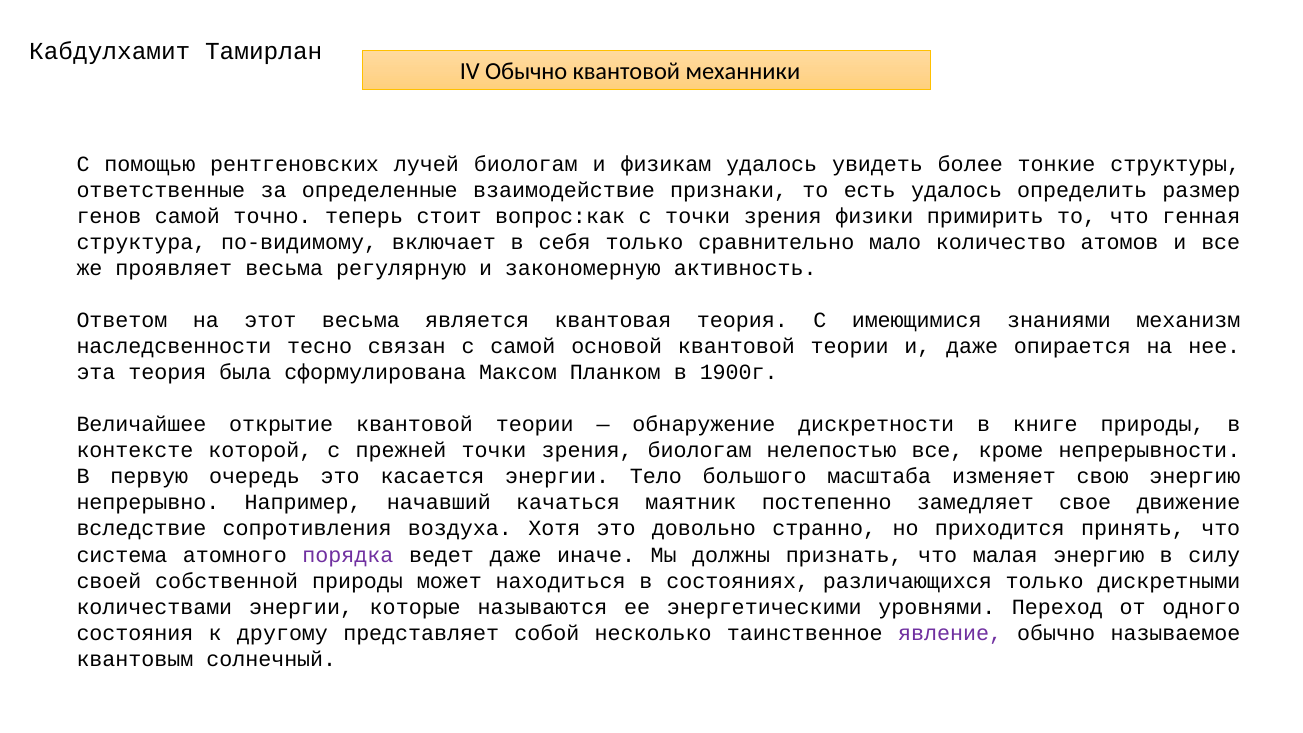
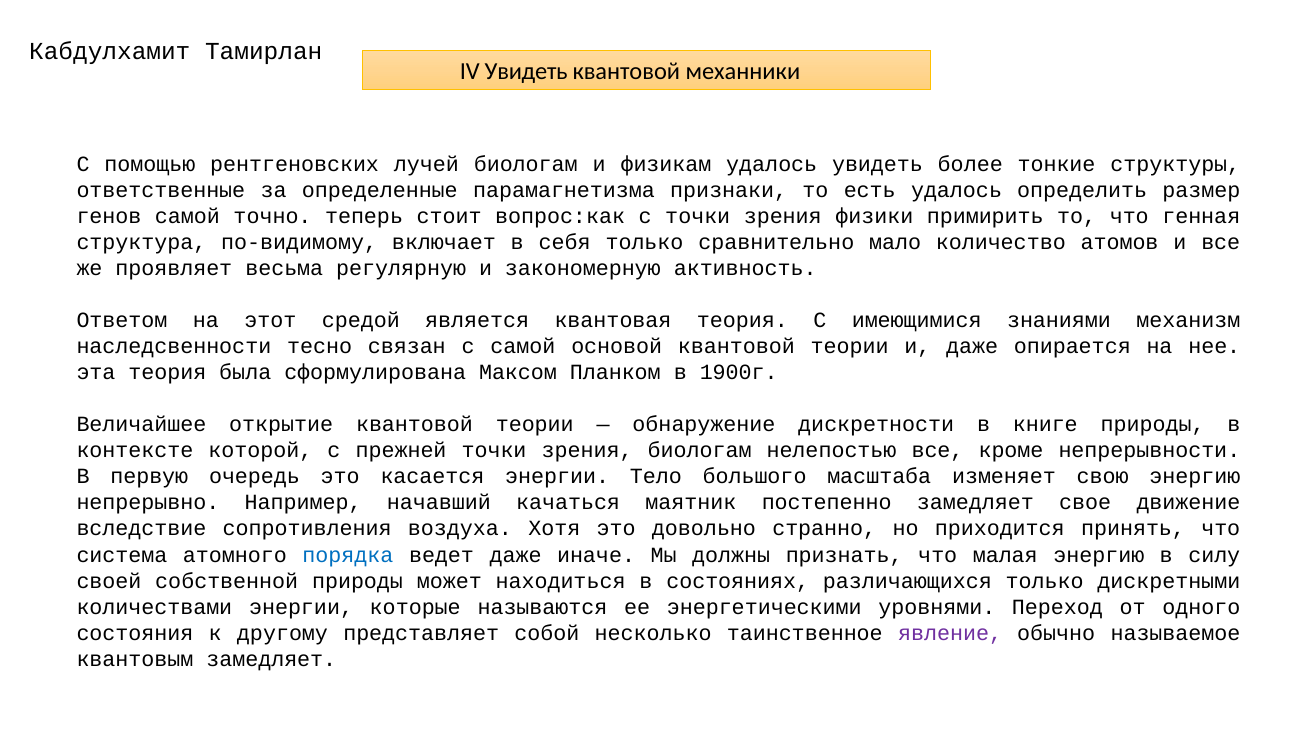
IV Обычно: Обычно -> Увидеть
взаимодействие: взаимодействие -> парамагнетизма
этот весьма: весьма -> средой
порядка colour: purple -> blue
квантовым солнечный: солнечный -> замедляет
